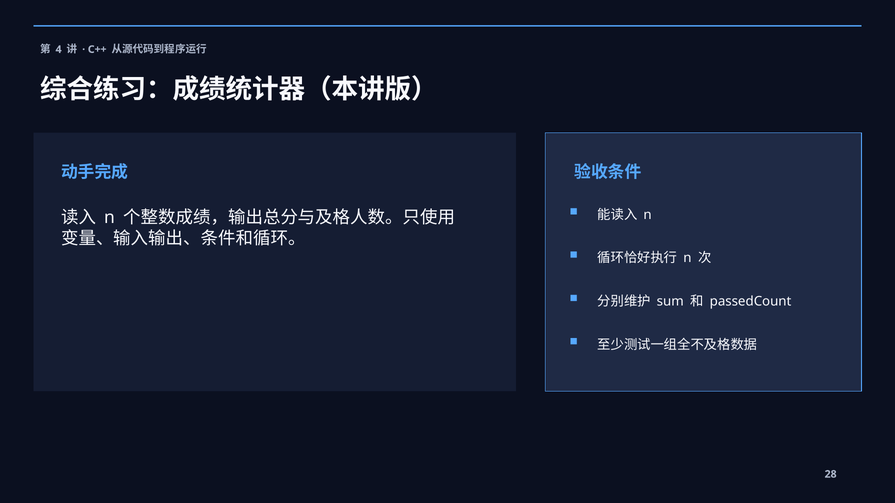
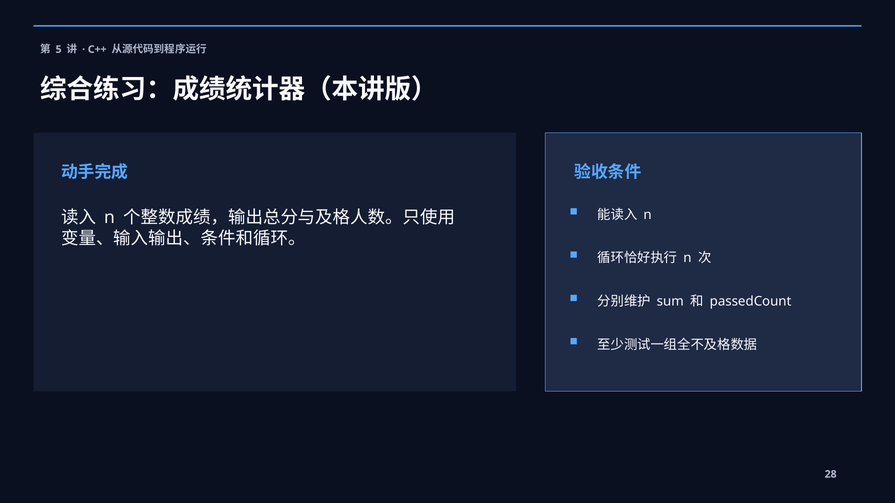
4: 4 -> 5
